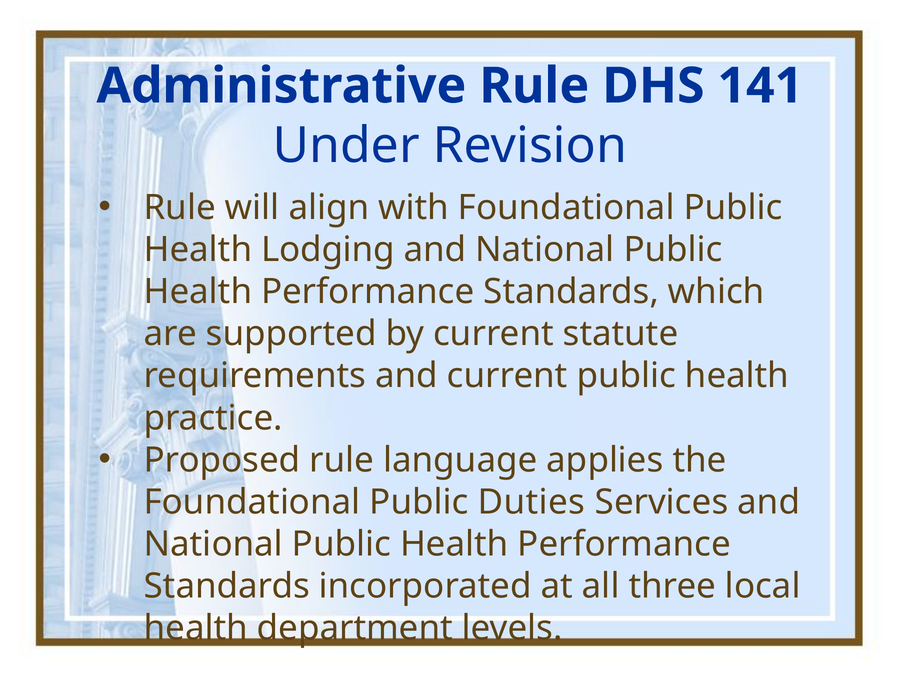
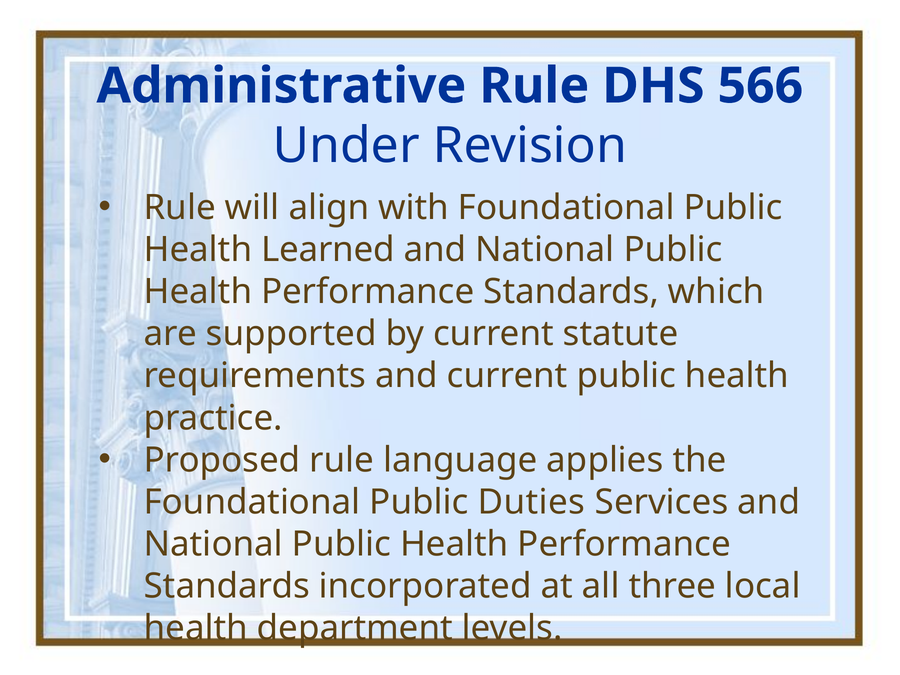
141: 141 -> 566
Lodging: Lodging -> Learned
